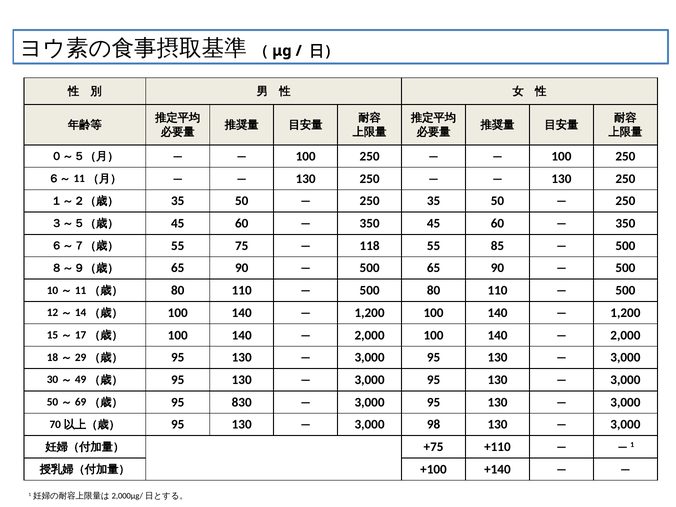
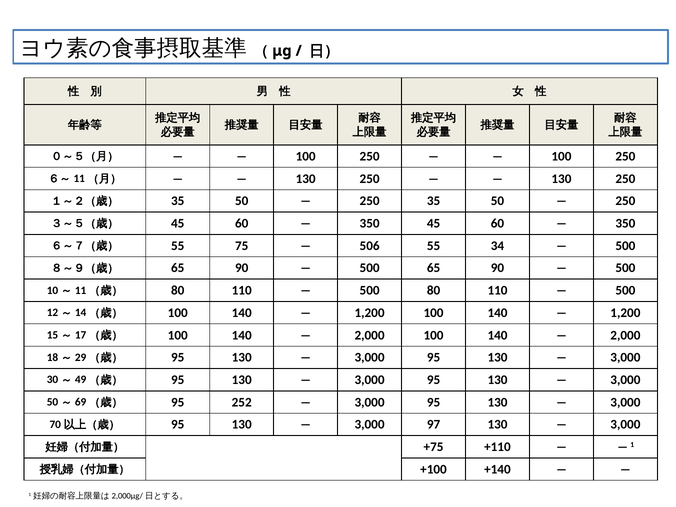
118: 118 -> 506
85: 85 -> 34
830: 830 -> 252
98: 98 -> 97
